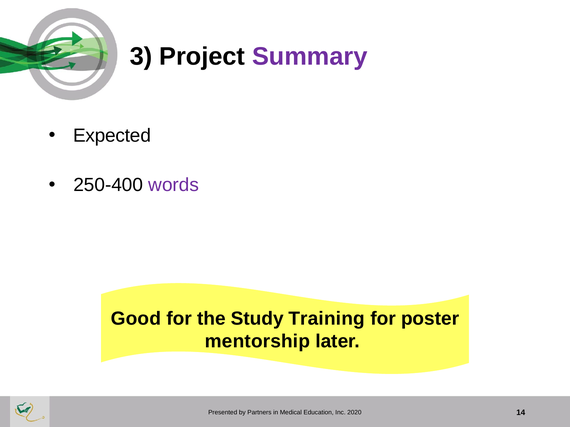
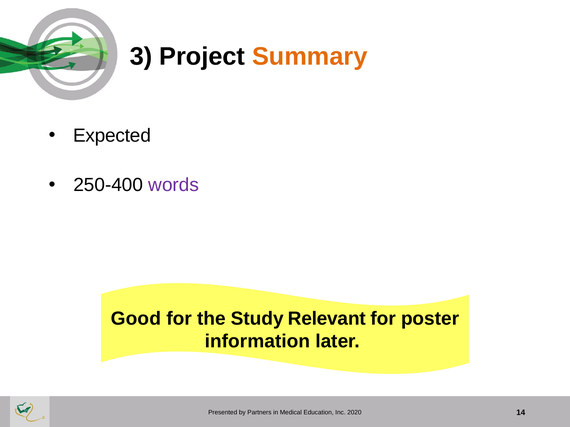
Summary colour: purple -> orange
Training: Training -> Relevant
mentorship: mentorship -> information
